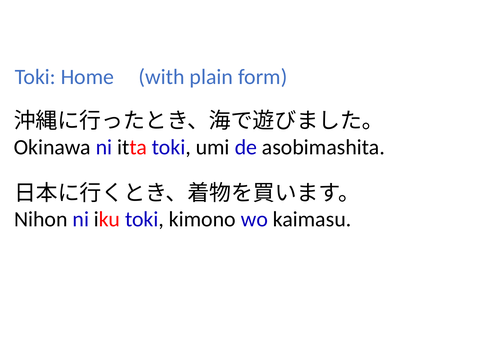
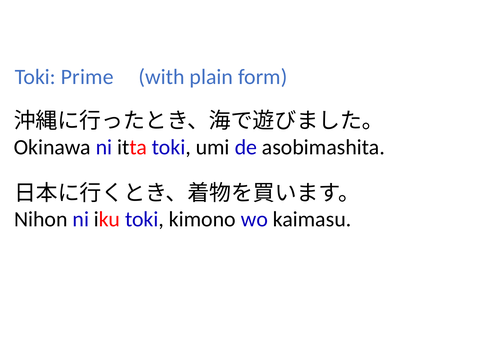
Home: Home -> Prime
